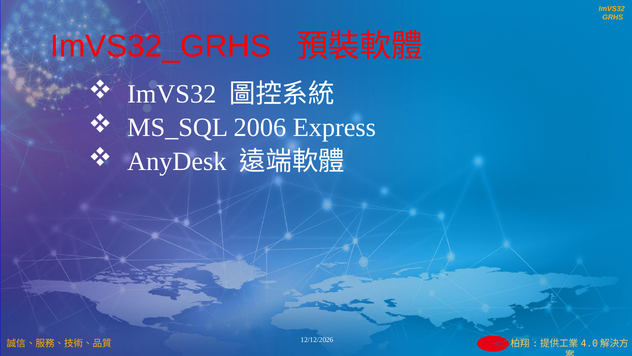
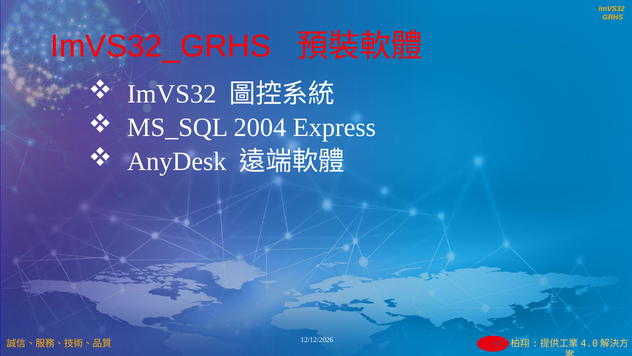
2006: 2006 -> 2004
